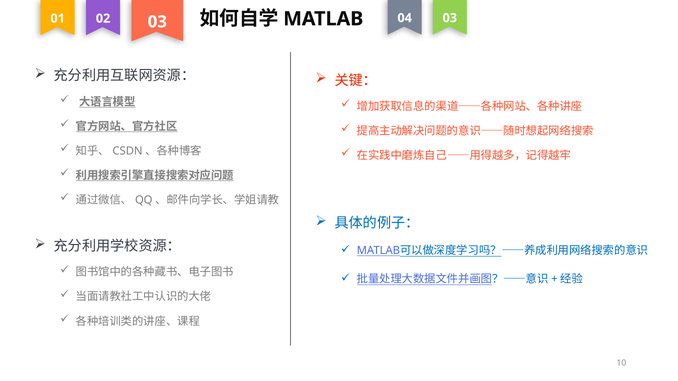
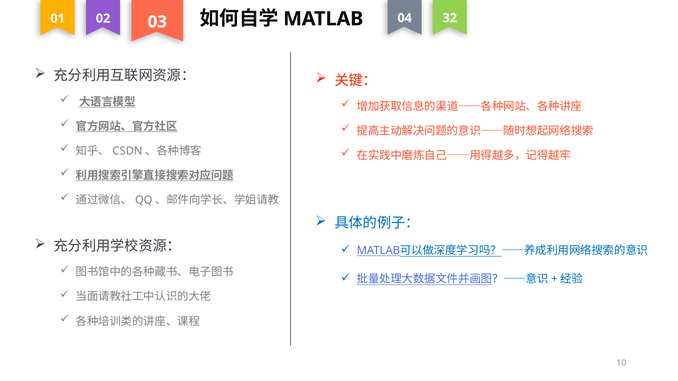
04 03: 03 -> 32
